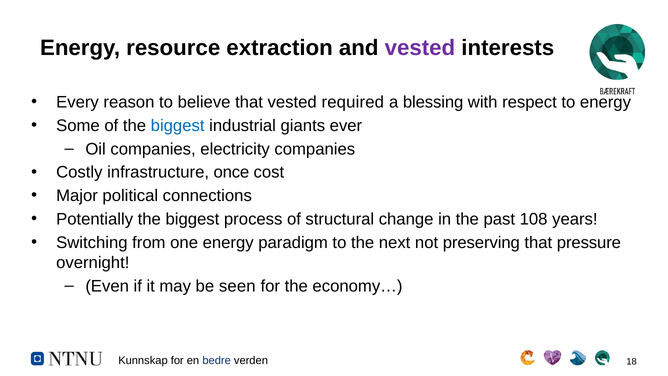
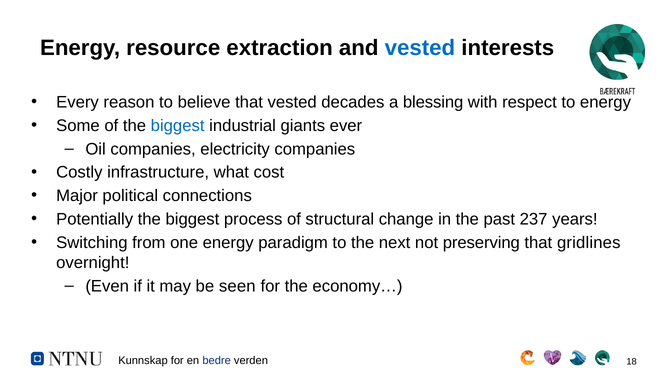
vested at (420, 48) colour: purple -> blue
required: required -> decades
once: once -> what
108: 108 -> 237
pressure: pressure -> gridlines
